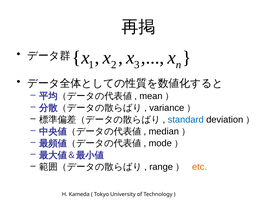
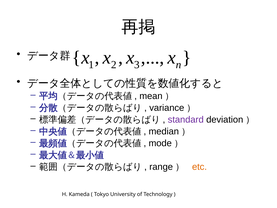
standard colour: blue -> purple
